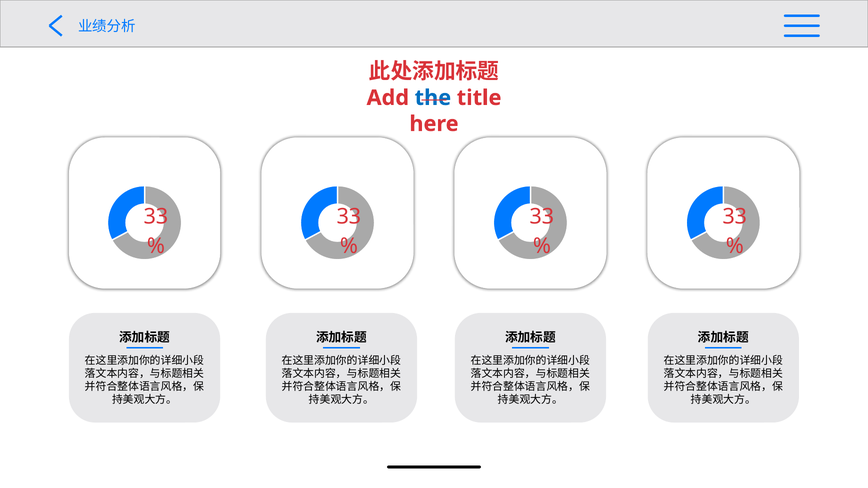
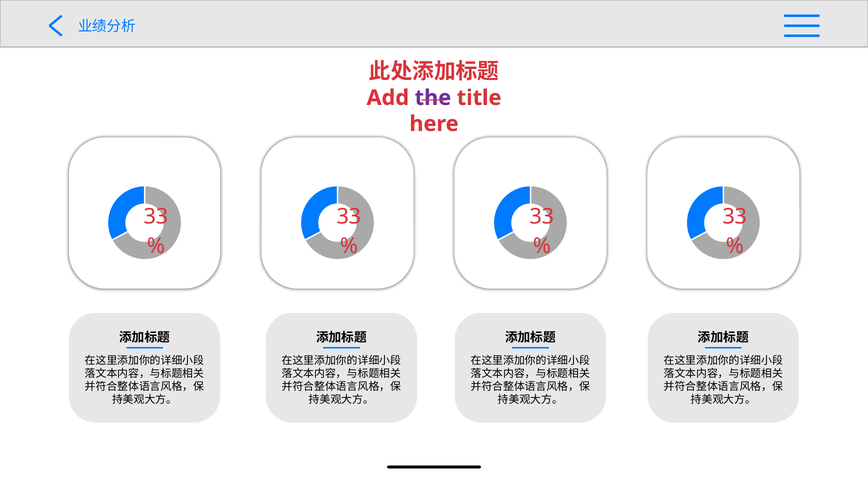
the colour: blue -> purple
